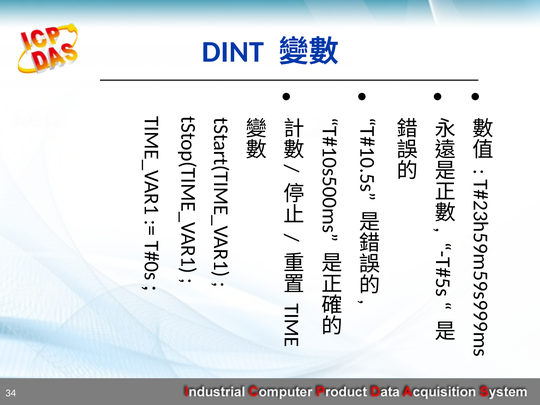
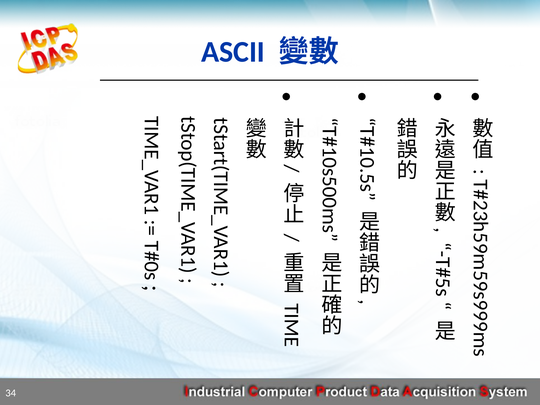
DINT: DINT -> ASCII
